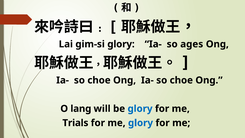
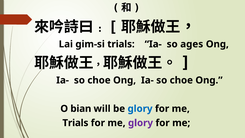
gim-si glory: glory -> trials
lang: lang -> bian
glory at (141, 123) colour: blue -> purple
